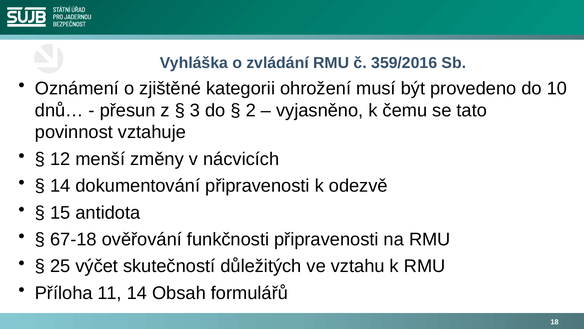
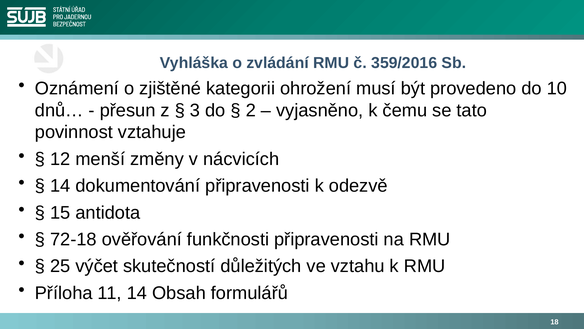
67-18: 67-18 -> 72-18
